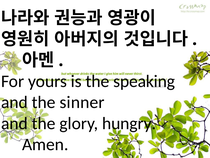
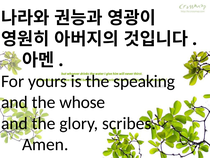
sinner: sinner -> whose
hungry: hungry -> scribes
